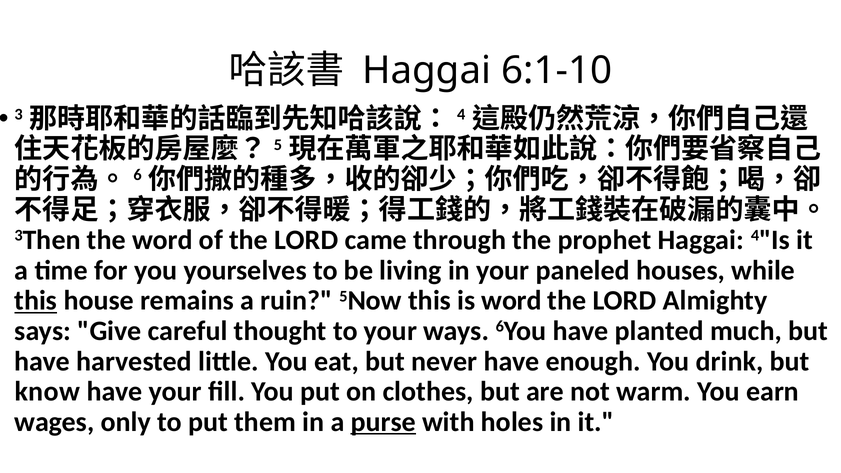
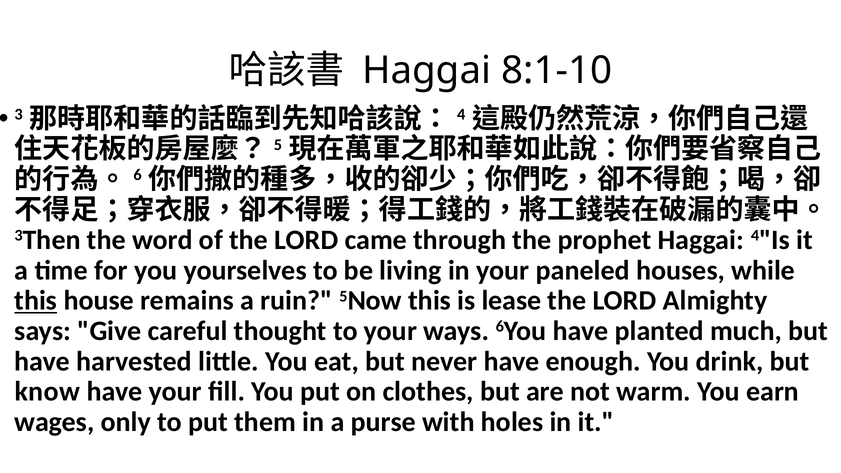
6:1-10: 6:1-10 -> 8:1-10
is word: word -> lease
purse underline: present -> none
